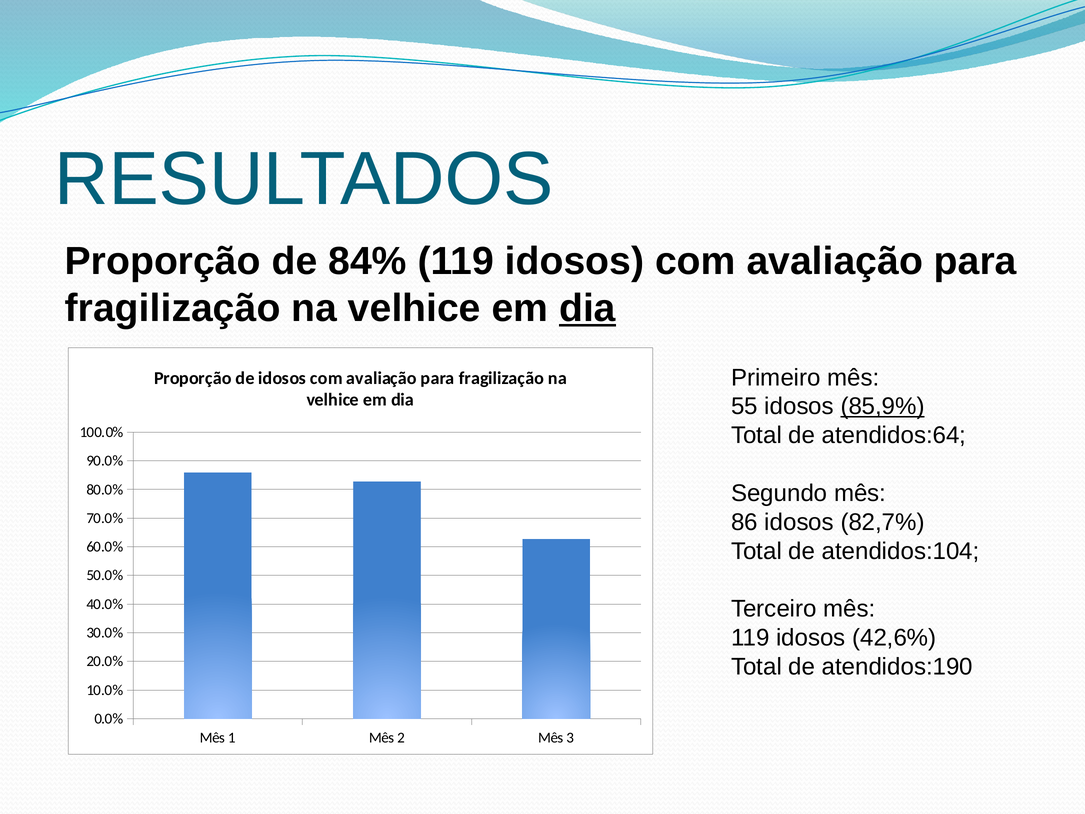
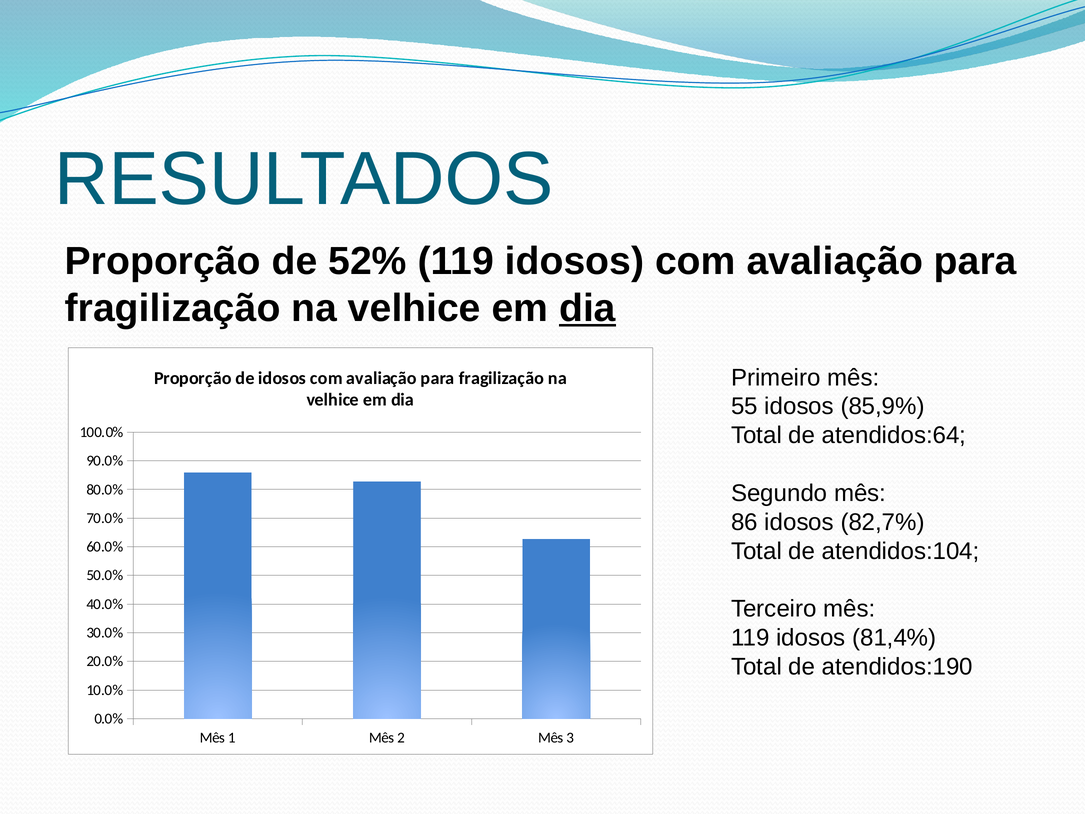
84%: 84% -> 52%
85,9% underline: present -> none
42,6%: 42,6% -> 81,4%
